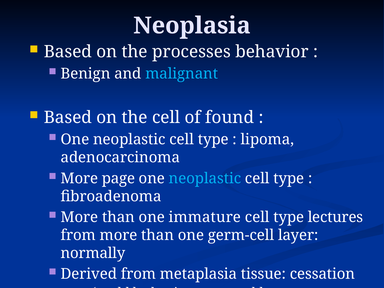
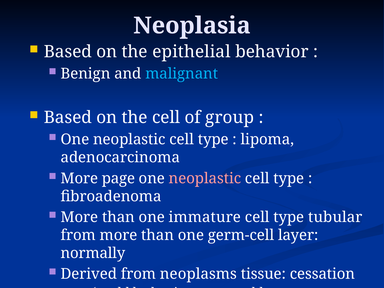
processes: processes -> epithelial
found: found -> group
neoplastic at (205, 178) colour: light blue -> pink
lectures: lectures -> tubular
metaplasia: metaplasia -> neoplasms
